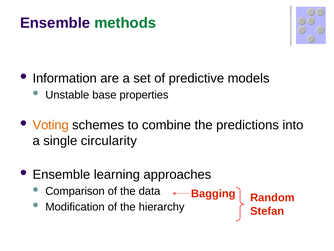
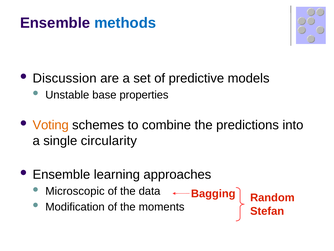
methods colour: green -> blue
Information: Information -> Discussion
Comparison: Comparison -> Microscopic
hierarchy: hierarchy -> moments
